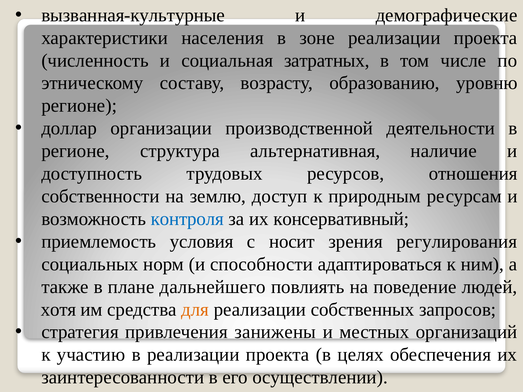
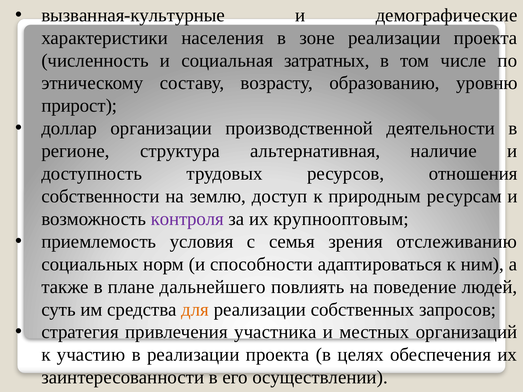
регионе at (79, 106): регионе -> прирост
контроля colour: blue -> purple
консервативный: консервативный -> крупнооптовым
носит: носит -> семья
регулирования: регулирования -> отслеживанию
хотя: хотя -> суть
занижены: занижены -> участника
